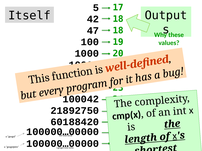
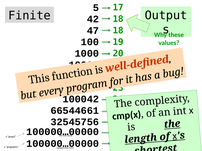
Itself: Itself -> Finite
21892750: 21892750 -> 66544661
60188420: 60188420 -> 32545756
